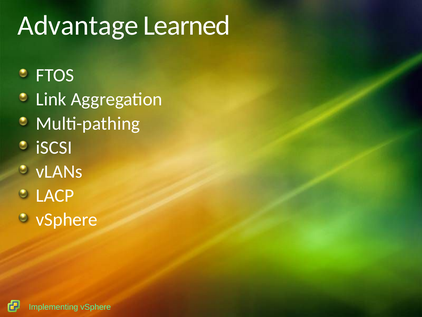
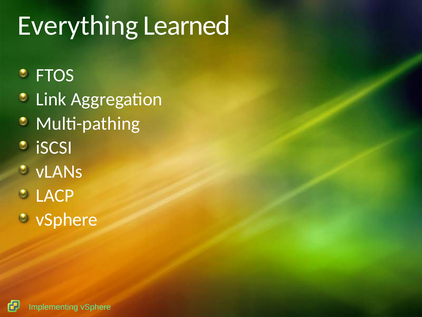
Advantage: Advantage -> Everything
